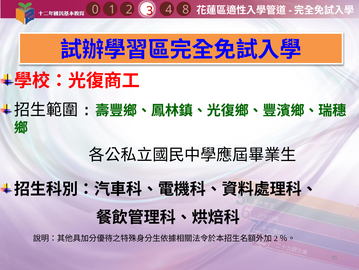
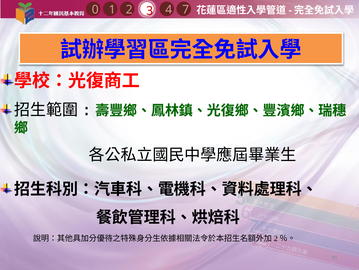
8: 8 -> 7
